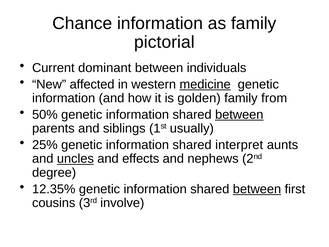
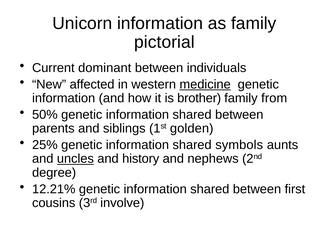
Chance: Chance -> Unicorn
golden: golden -> brother
between at (239, 115) underline: present -> none
usually: usually -> golden
interpret: interpret -> symbols
effects: effects -> history
12.35%: 12.35% -> 12.21%
between at (257, 189) underline: present -> none
